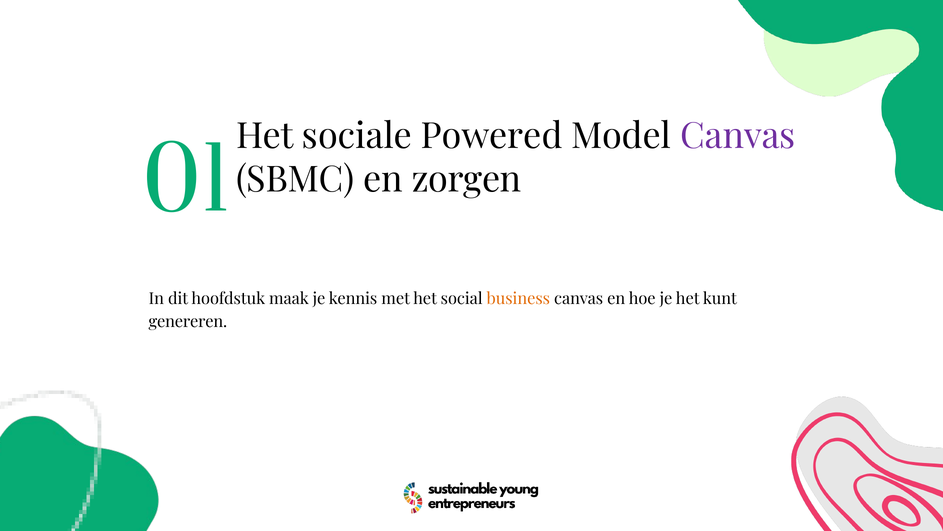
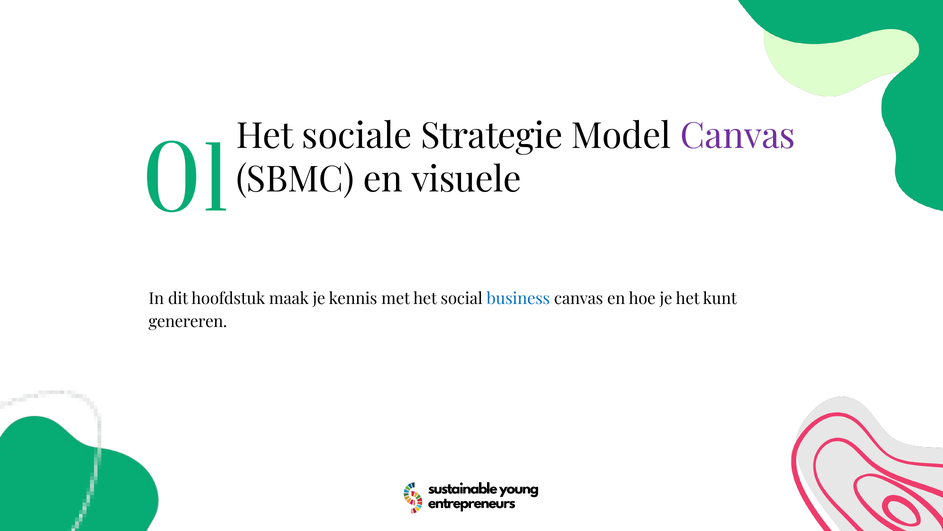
Powered: Powered -> Strategie
zorgen: zorgen -> visuele
business colour: orange -> blue
